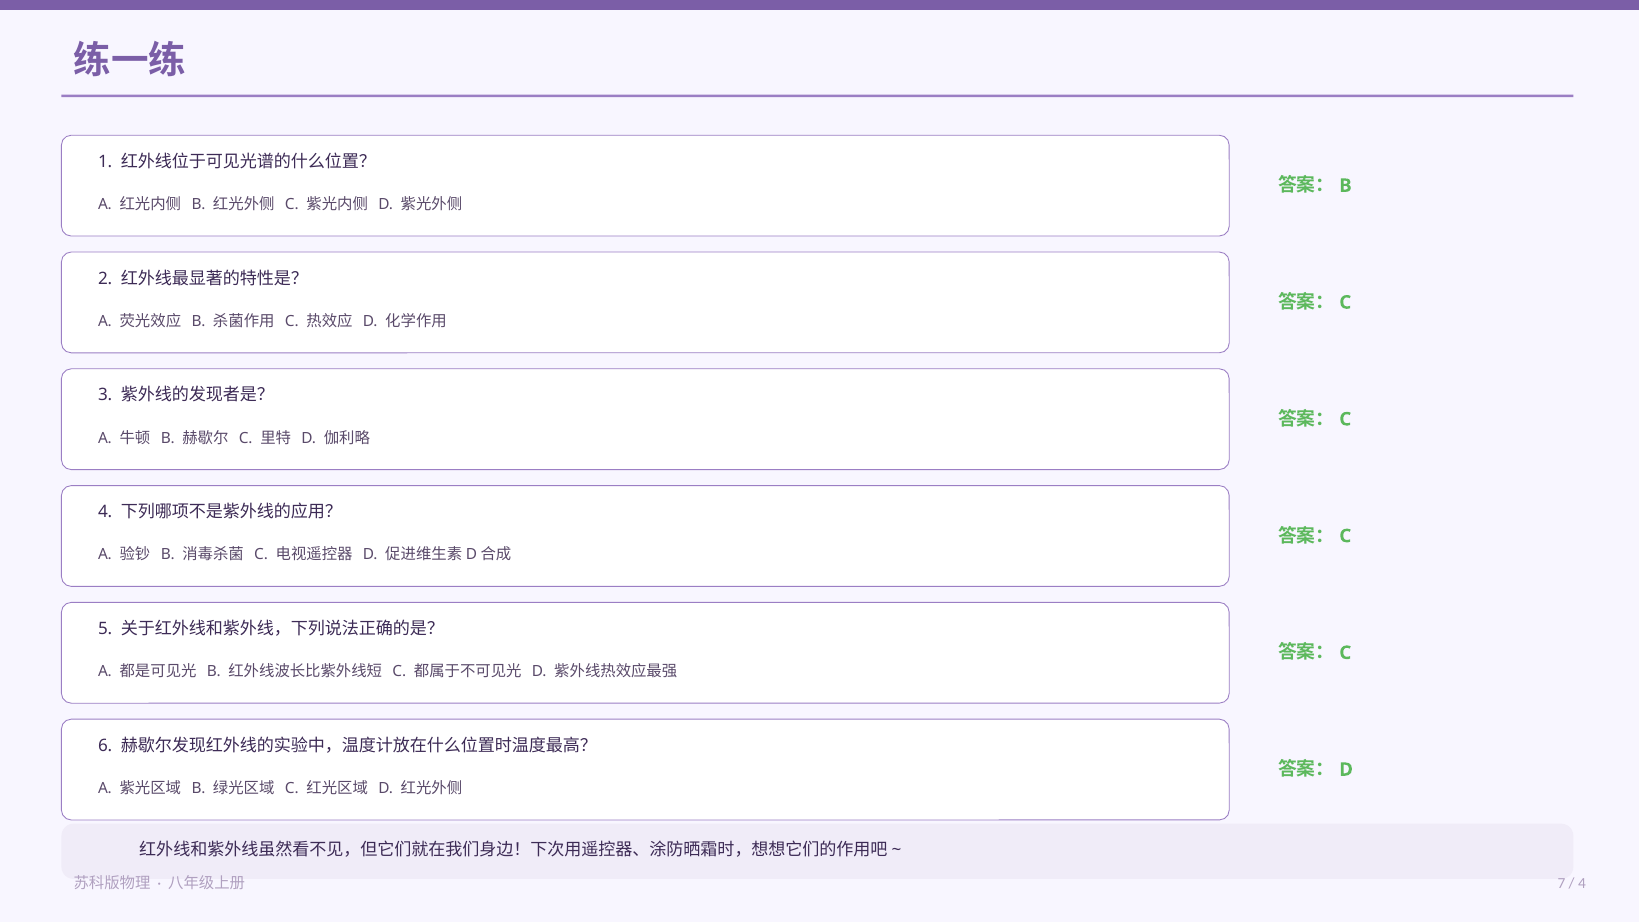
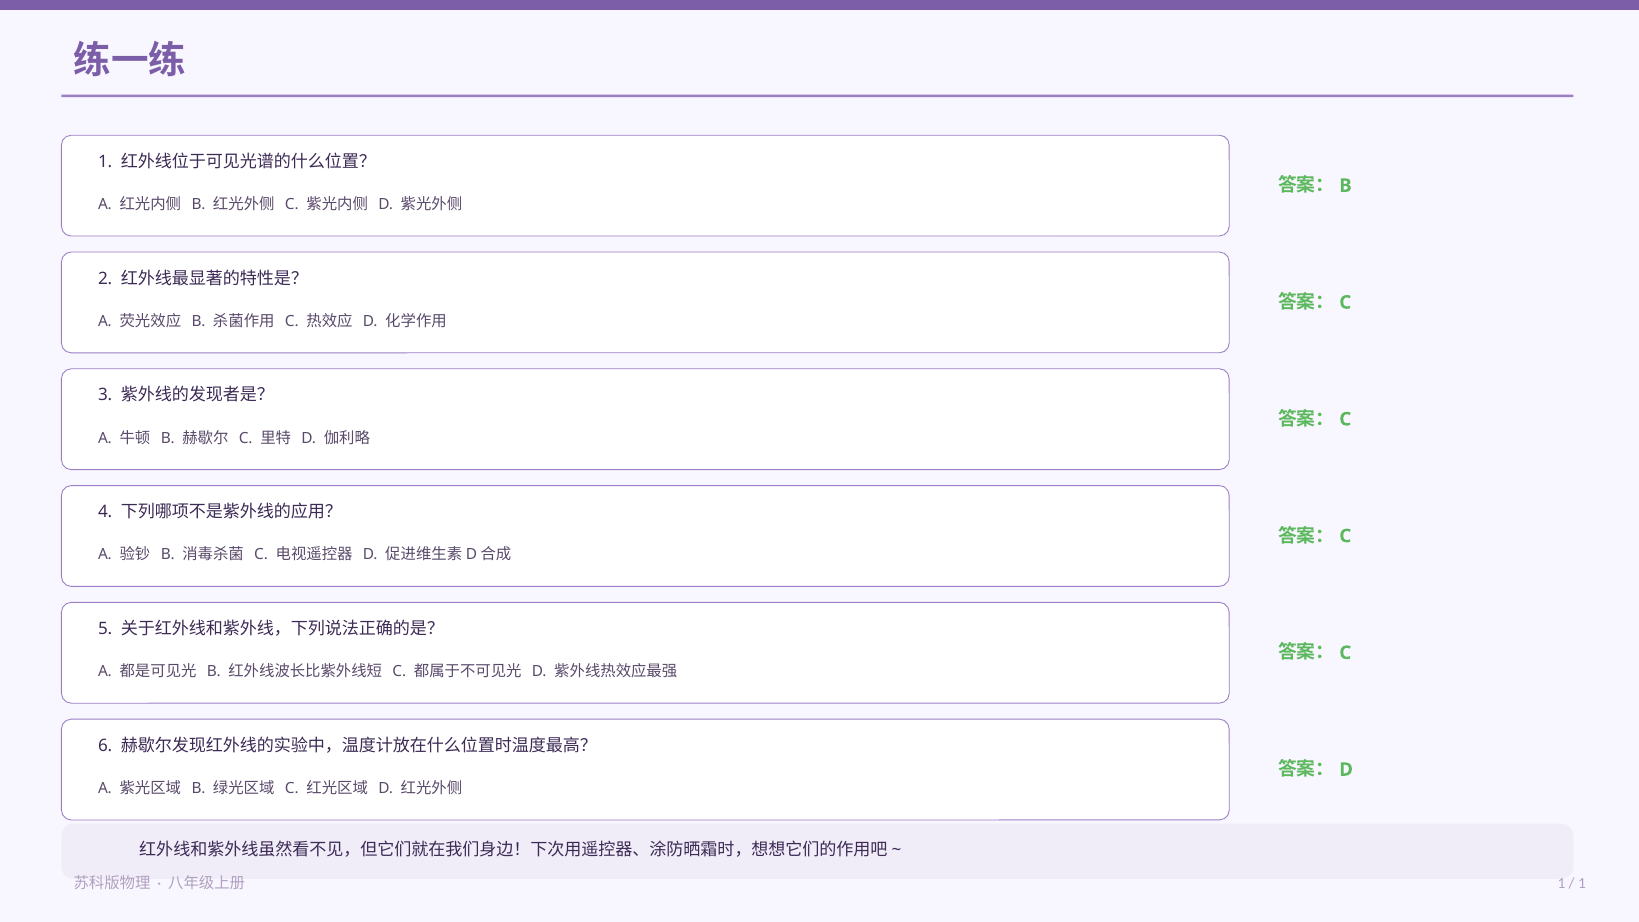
7 at (1562, 883): 7 -> 1
4 at (1582, 883): 4 -> 1
